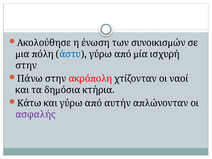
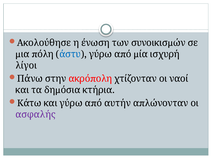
στην: στην -> λίγοι
